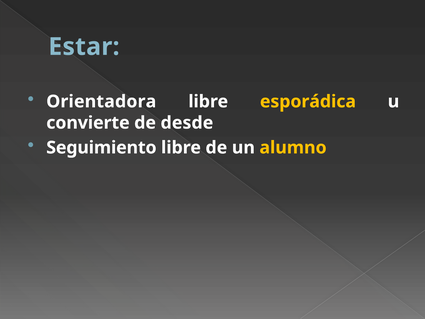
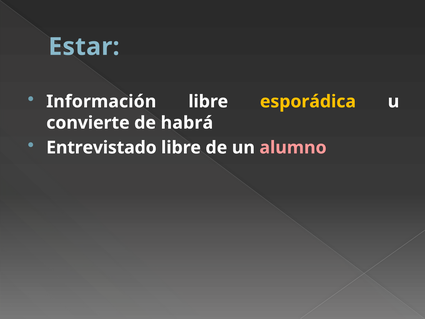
Orientadora: Orientadora -> Información
desde: desde -> habrá
Seguimiento: Seguimiento -> Entrevistado
alumno colour: yellow -> pink
